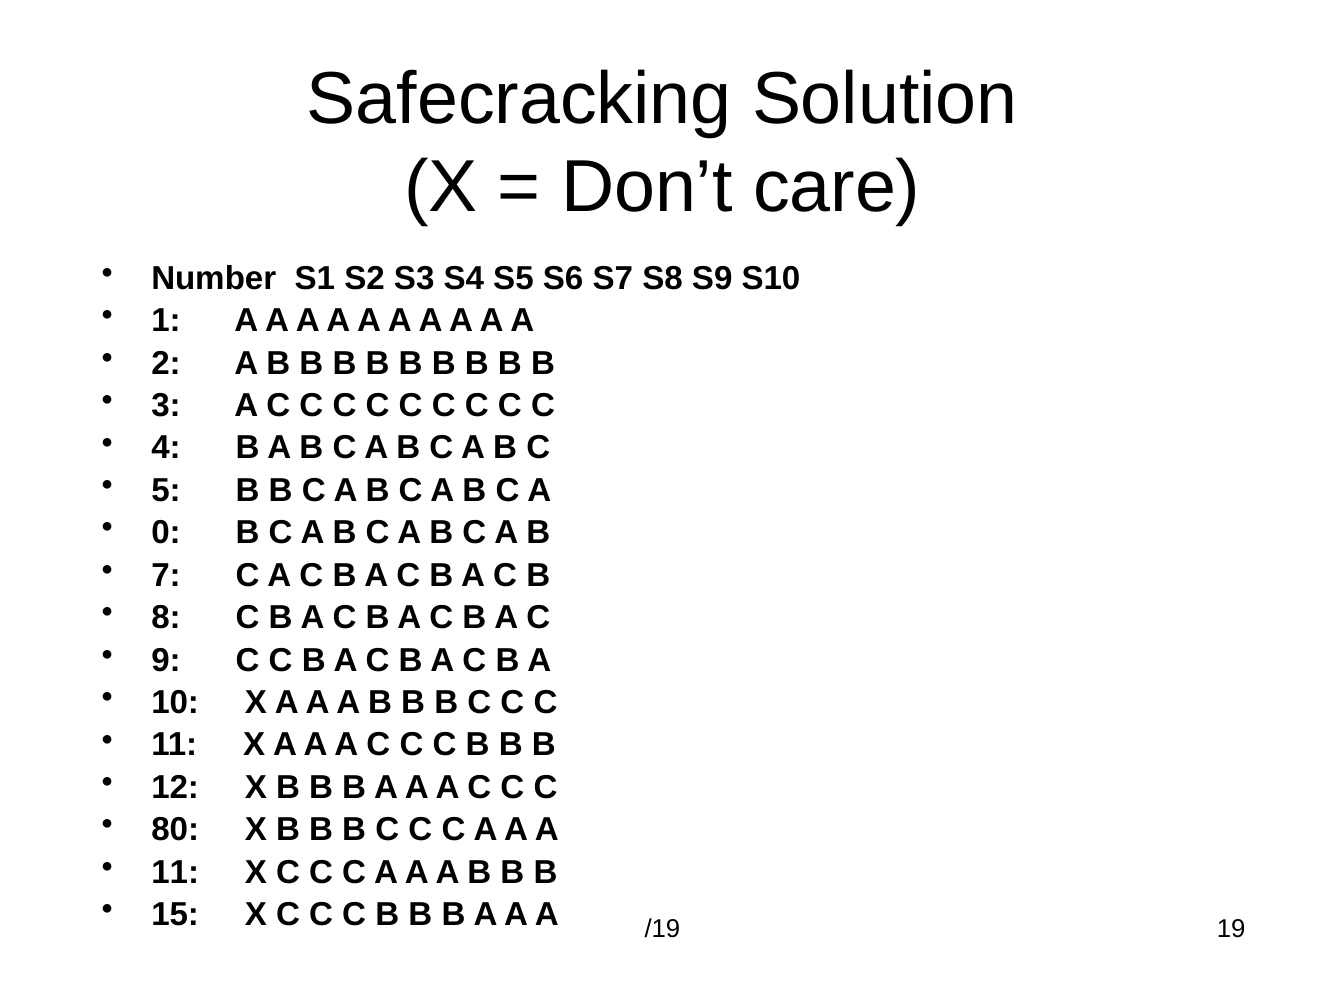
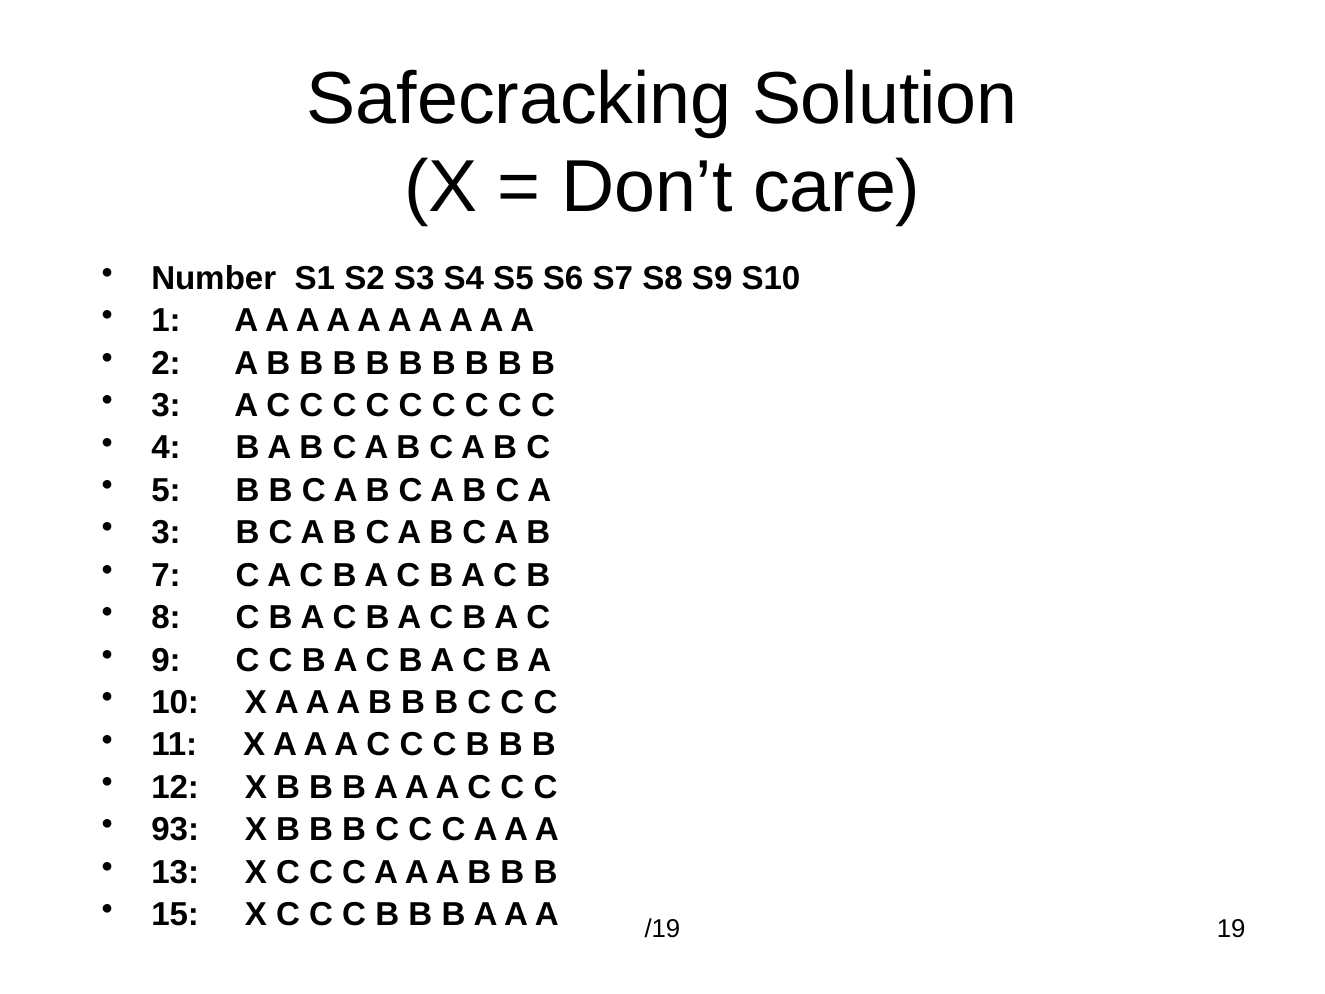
0 at (166, 533): 0 -> 3
80: 80 -> 93
11 at (175, 872): 11 -> 13
